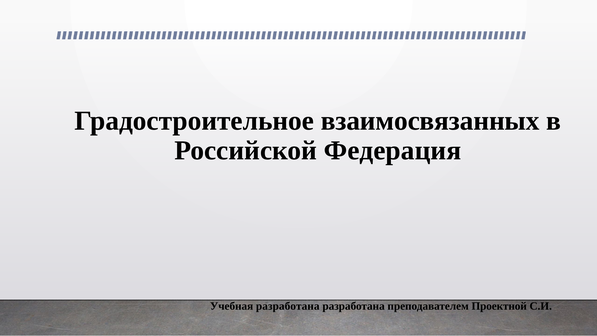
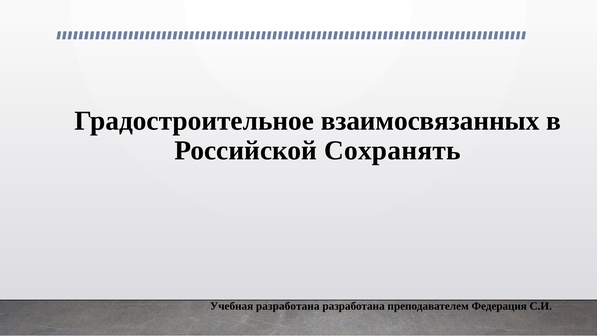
Федерация: Федерация -> Сохранять
Проектной: Проектной -> Федерация
